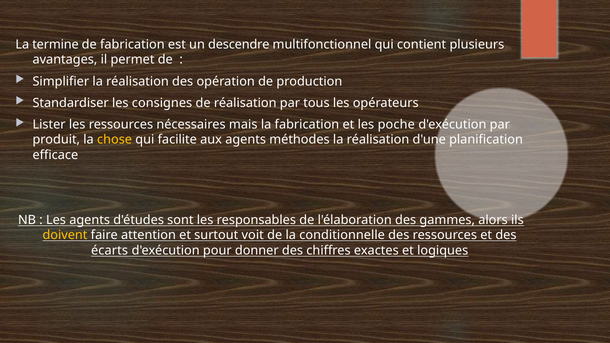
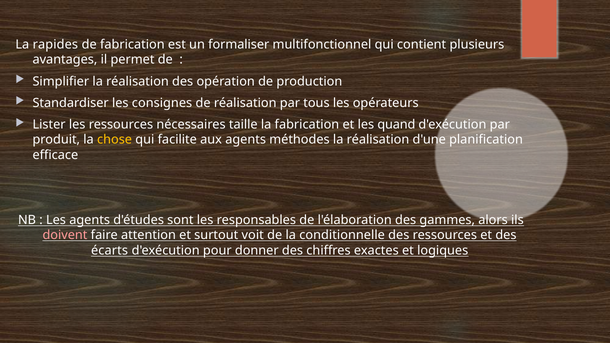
termine: termine -> rapides
descendre: descendre -> formaliser
mais: mais -> taille
poche: poche -> quand
doivent colour: yellow -> pink
